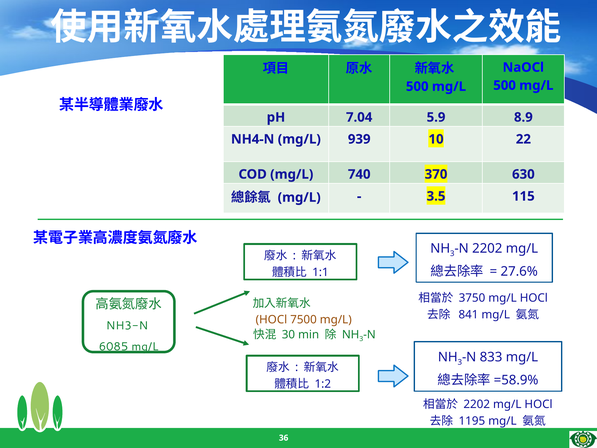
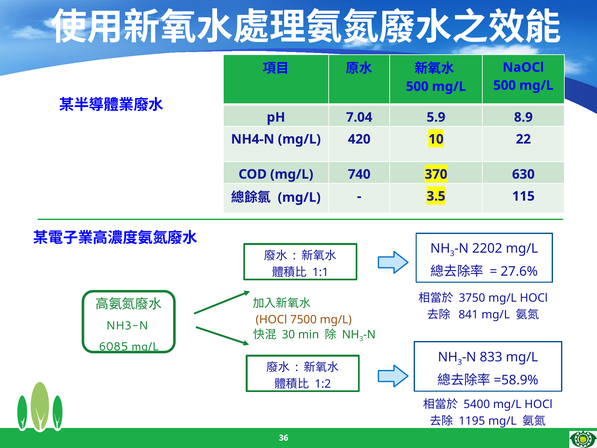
939: 939 -> 420
2202 at (477, 404): 2202 -> 5400
